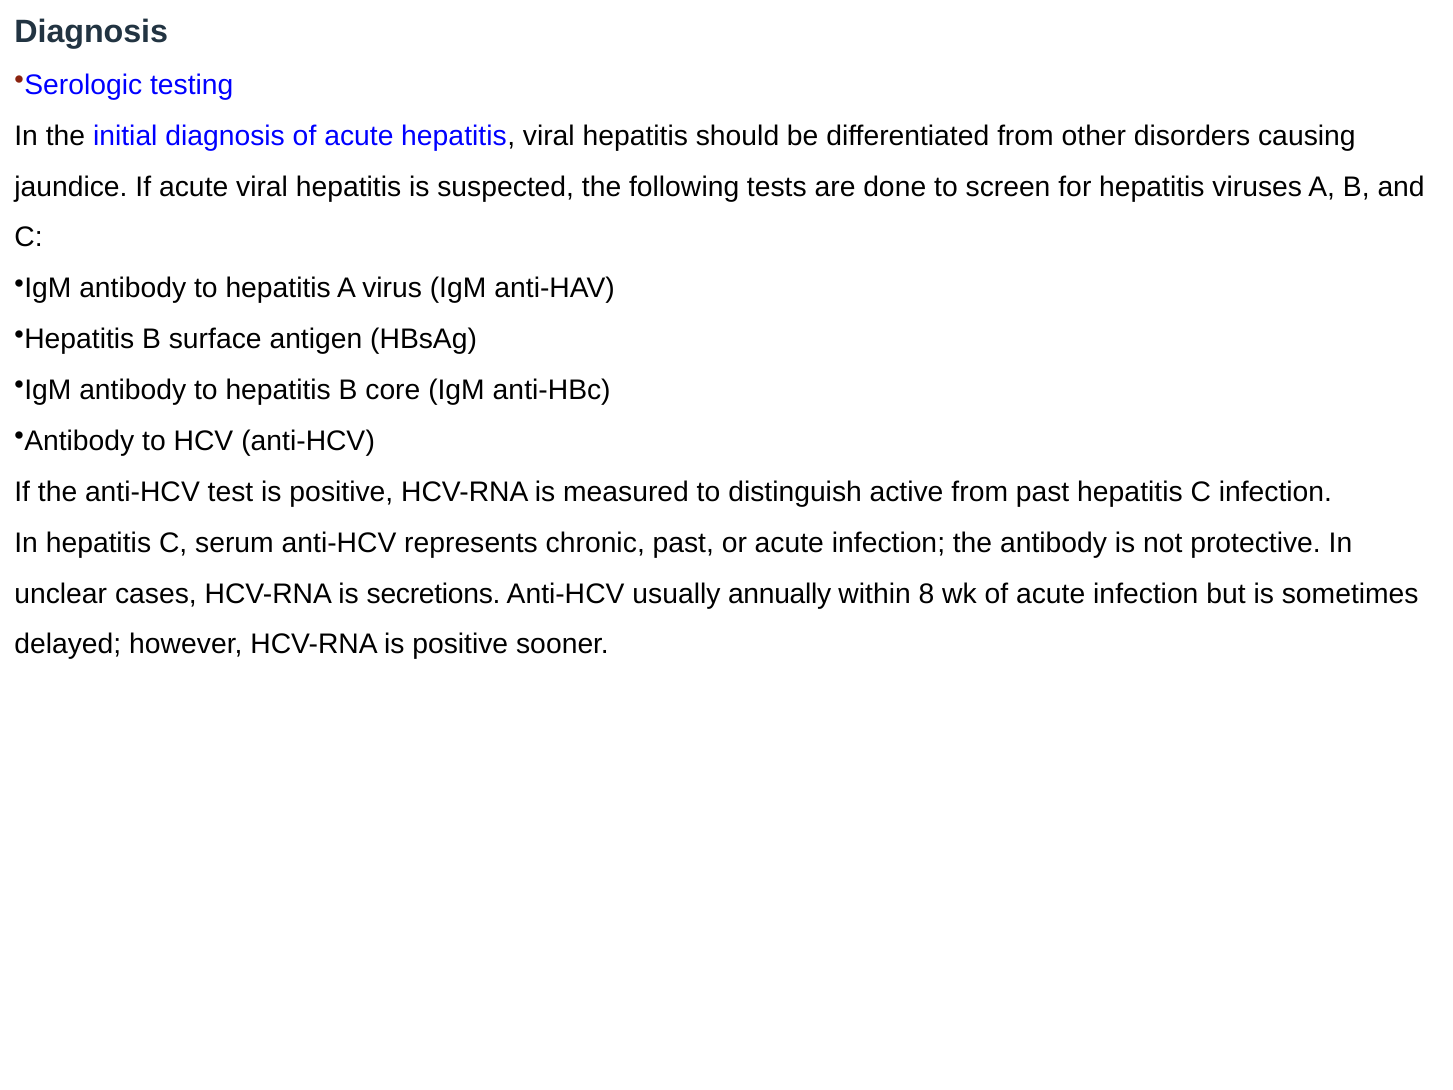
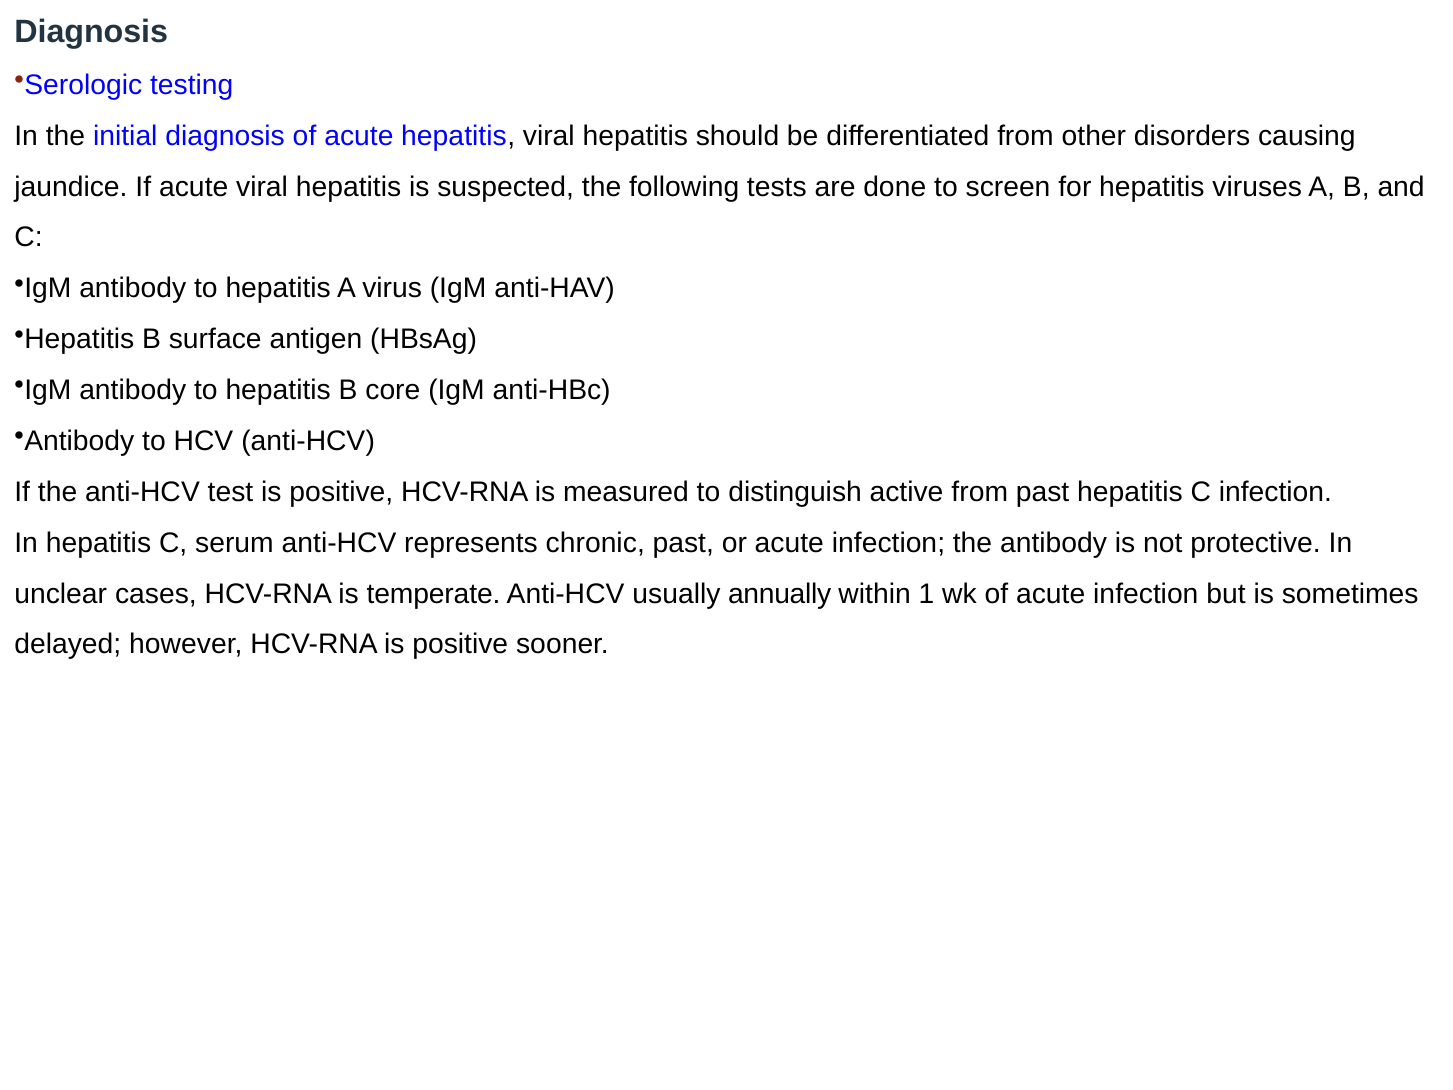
secretions: secretions -> temperate
8: 8 -> 1
